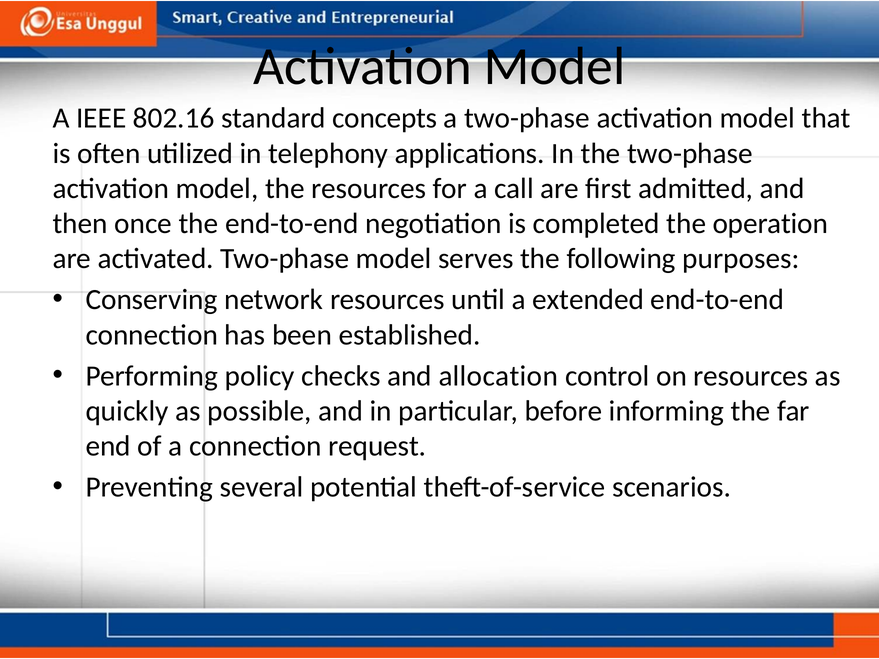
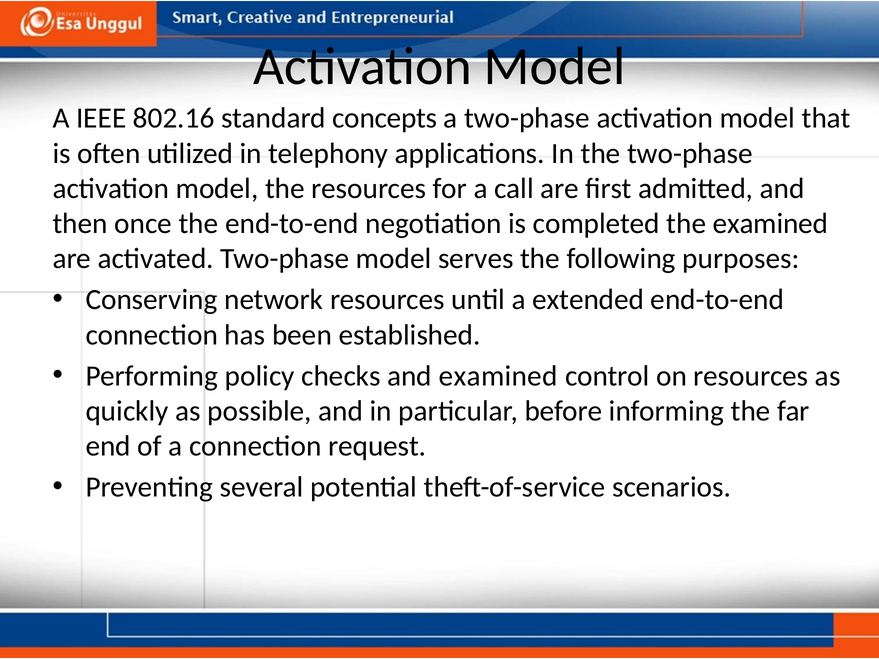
the operation: operation -> examined
and allocation: allocation -> examined
